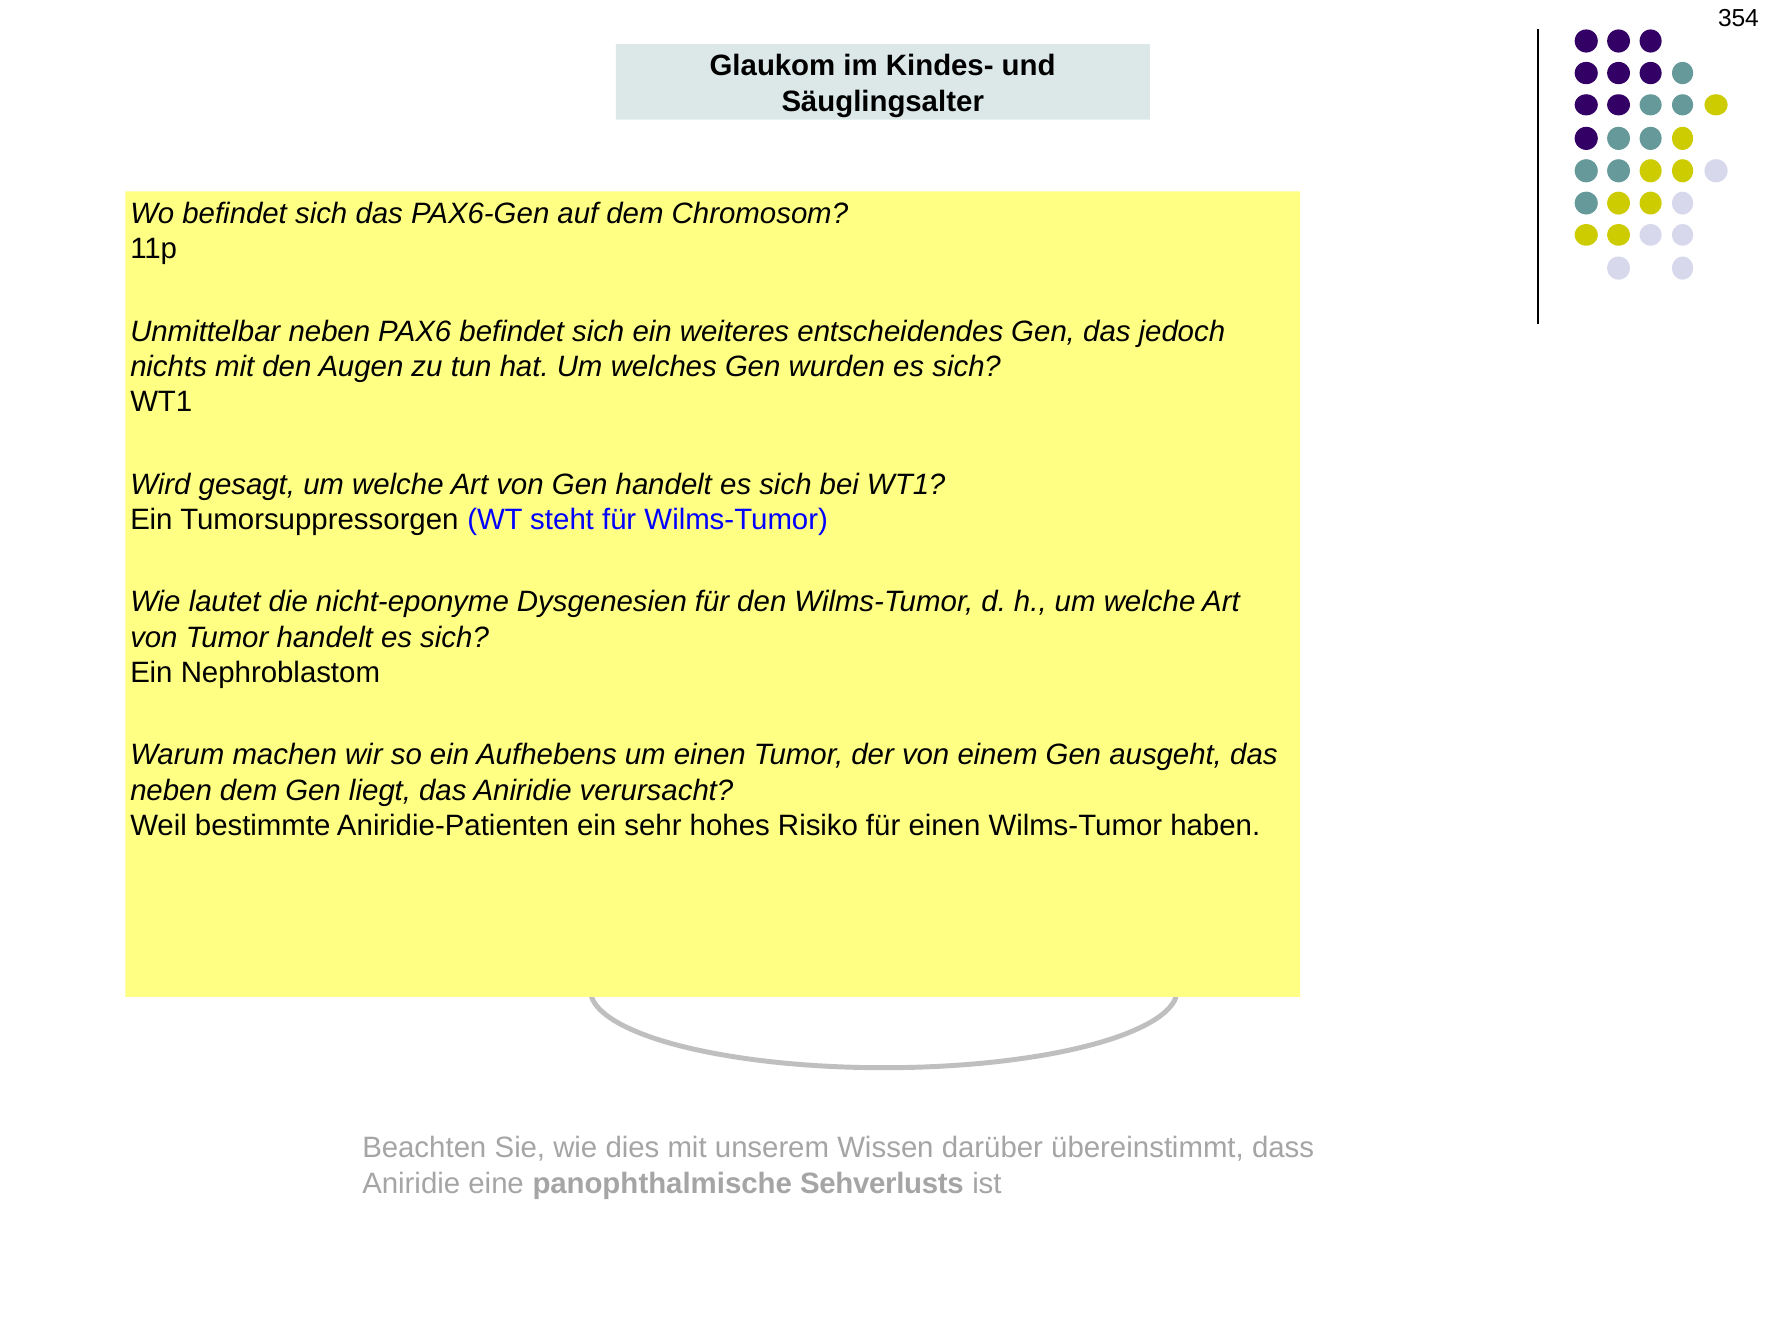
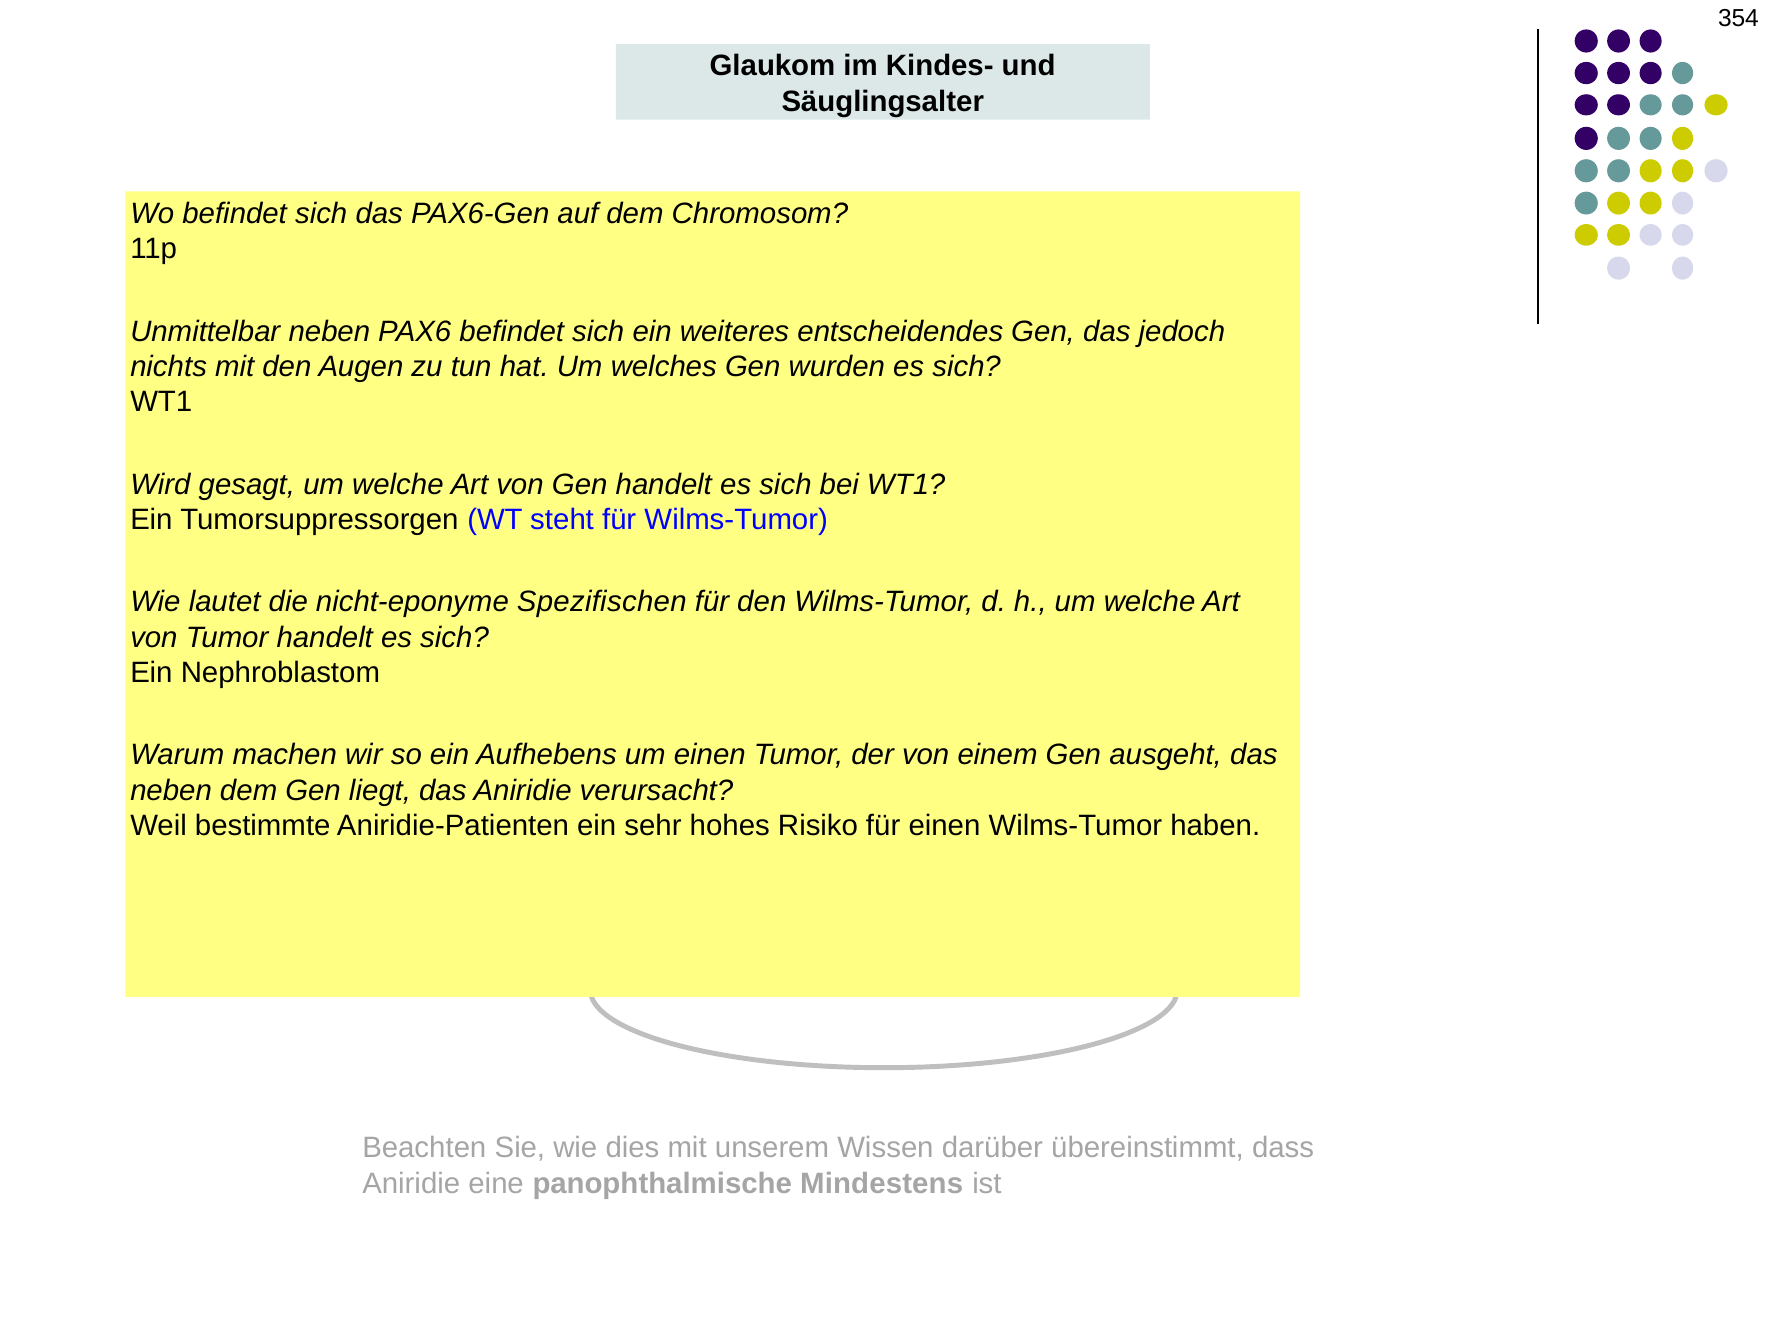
Dysgenesien: Dysgenesien -> Spezifischen
Sehverlusts: Sehverlusts -> Mindestens
